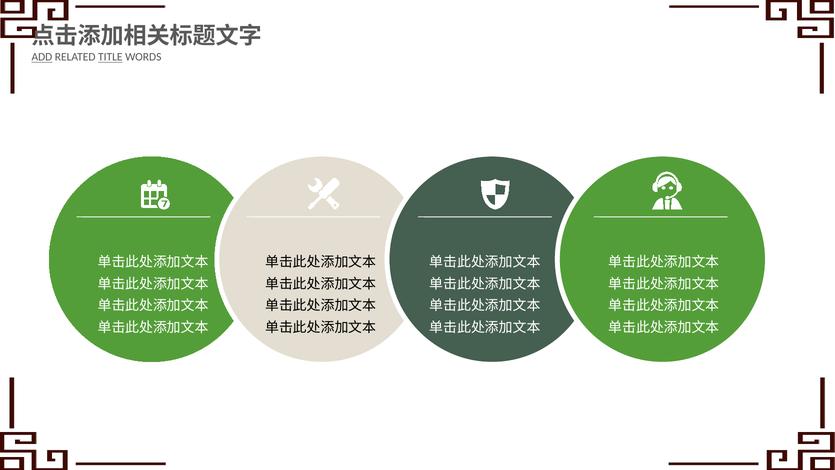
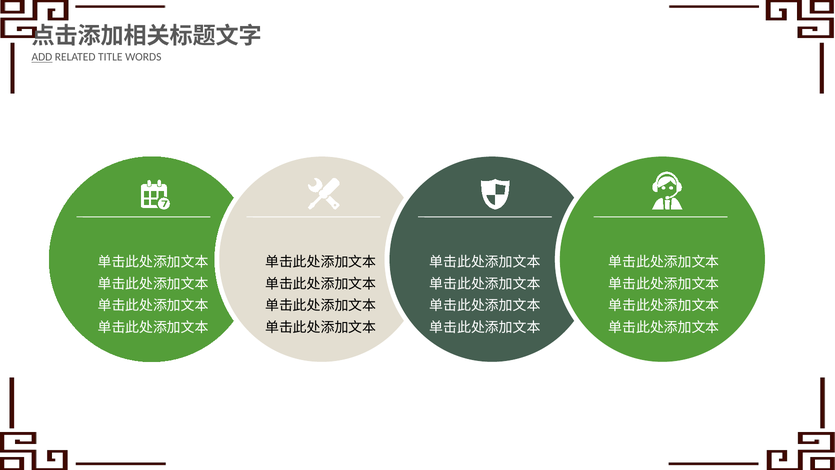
TITLE underline: present -> none
